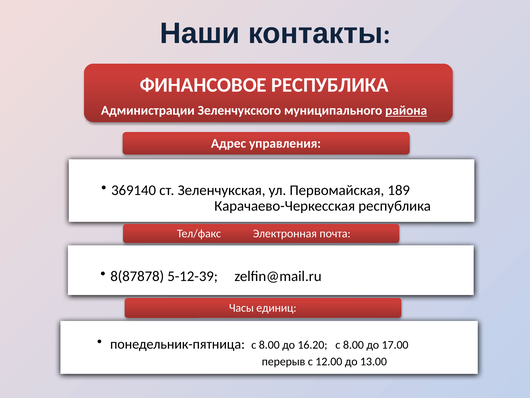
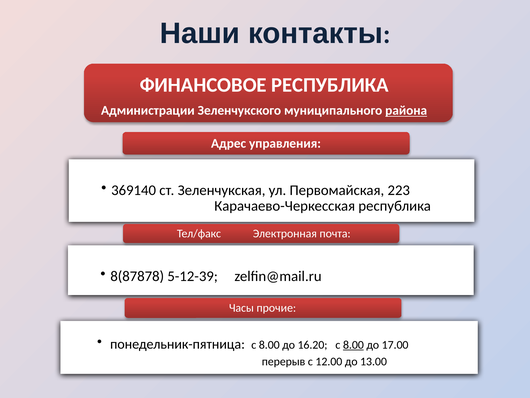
189: 189 -> 223
единиц: единиц -> прочие
8.00 at (353, 344) underline: none -> present
